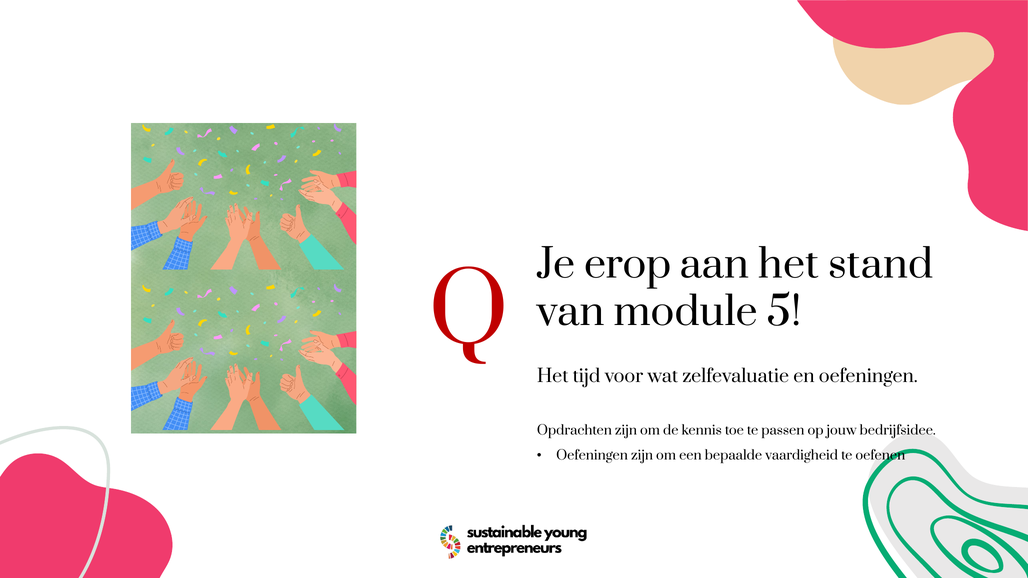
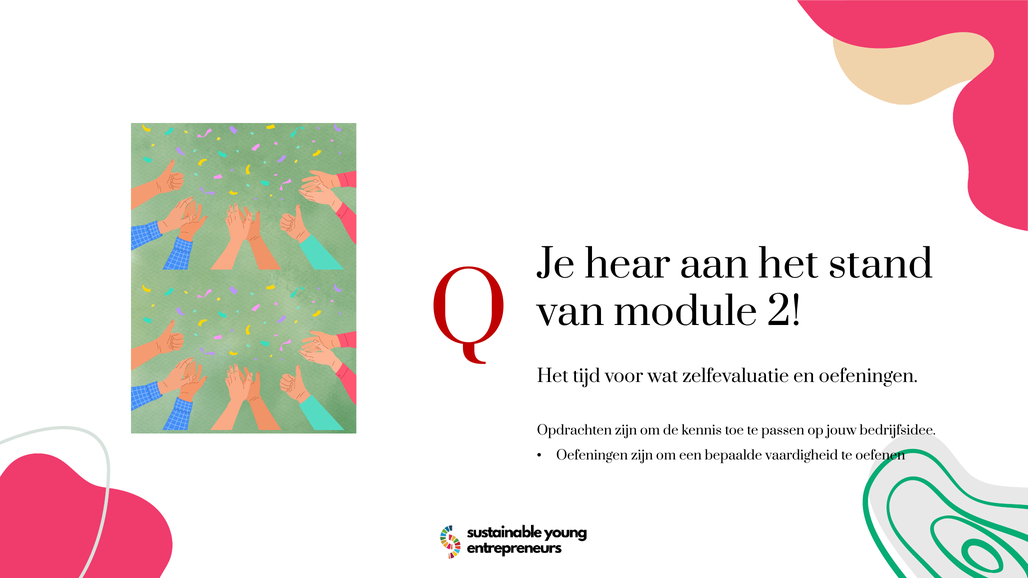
erop: erop -> hear
5: 5 -> 2
